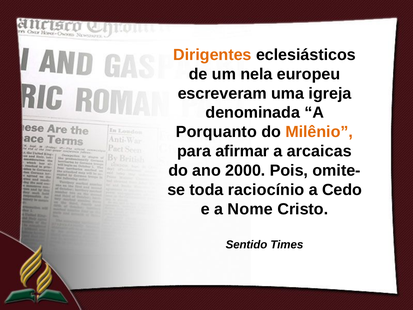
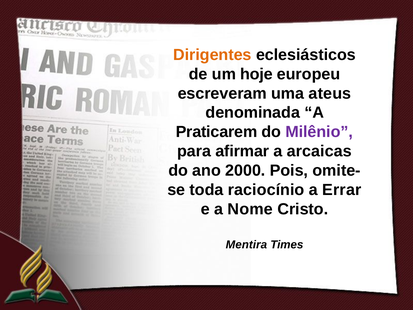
nela: nela -> hoje
igreja: igreja -> ateus
Porquanto: Porquanto -> Praticarem
Milênio colour: orange -> purple
Cedo: Cedo -> Errar
Sentido: Sentido -> Mentira
